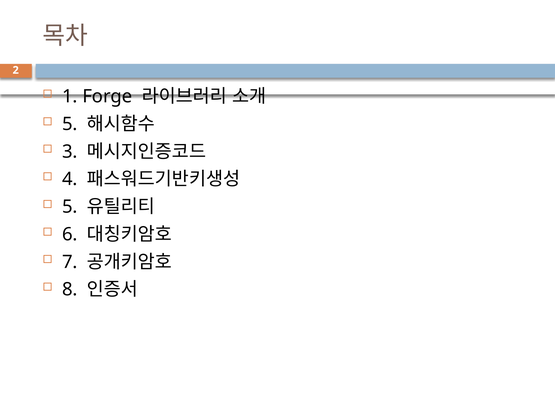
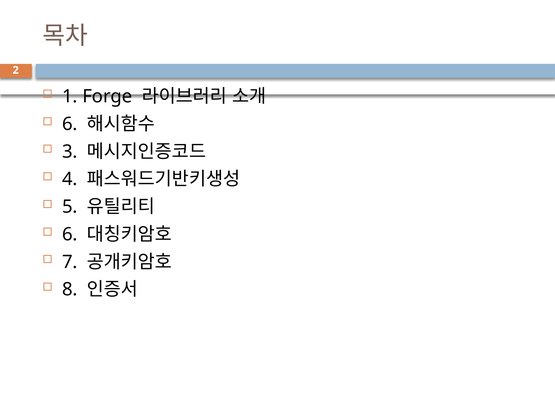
5 at (70, 124): 5 -> 6
